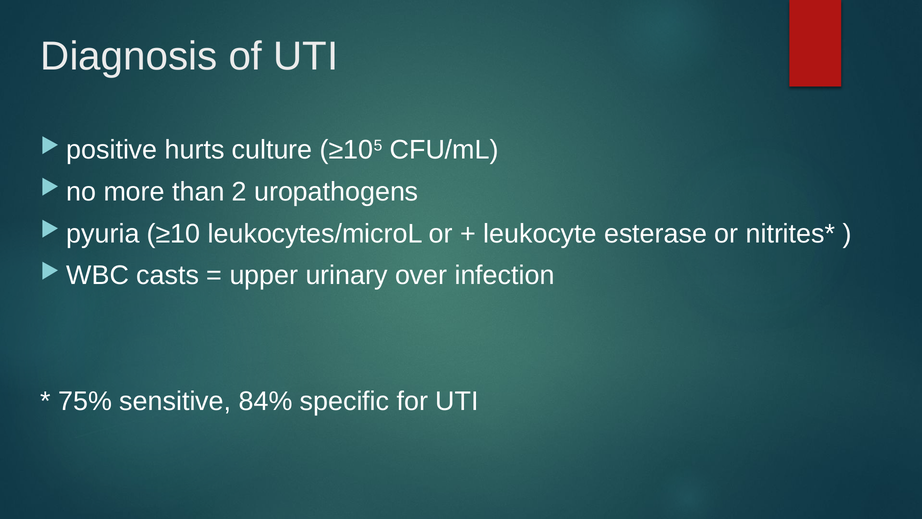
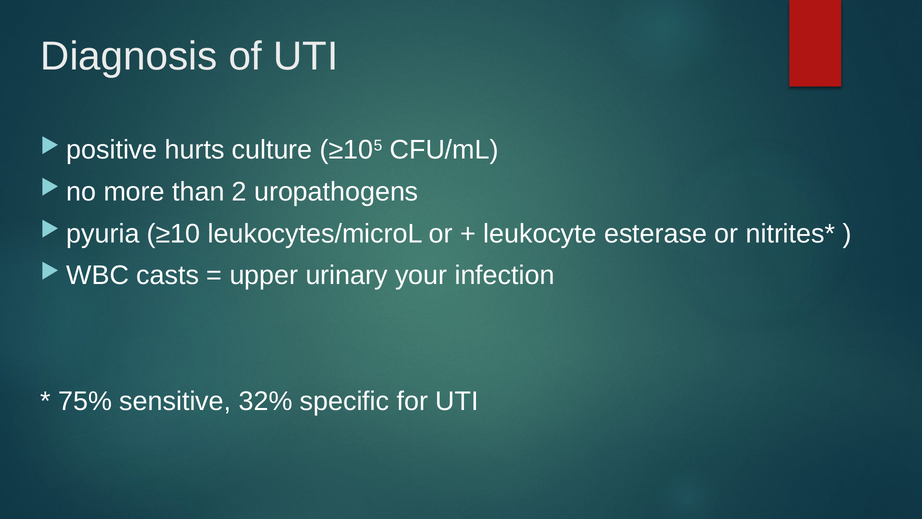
over: over -> your
84%: 84% -> 32%
